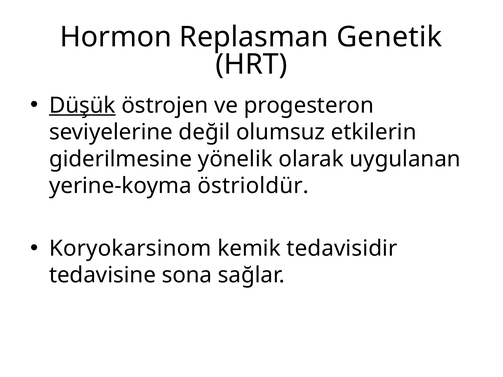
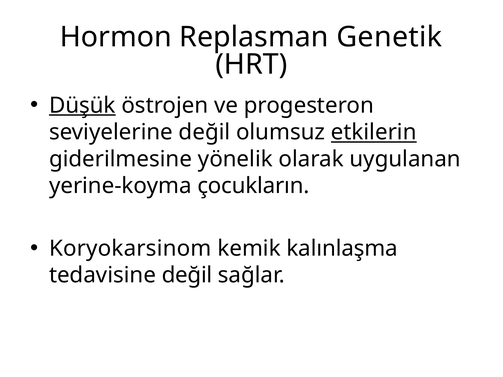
etkilerin underline: none -> present
östrioldür: östrioldür -> çocukların
tedavisidir: tedavisidir -> kalınlaşma
tedavisine sona: sona -> değil
